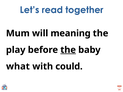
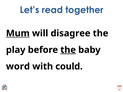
Mum underline: none -> present
meaning: meaning -> disagree
what: what -> word
